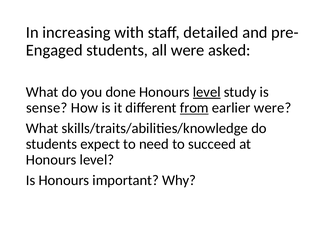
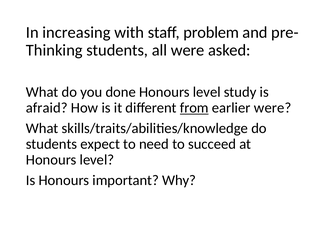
detailed: detailed -> problem
Engaged: Engaged -> Thinking
level at (207, 92) underline: present -> none
sense: sense -> afraid
